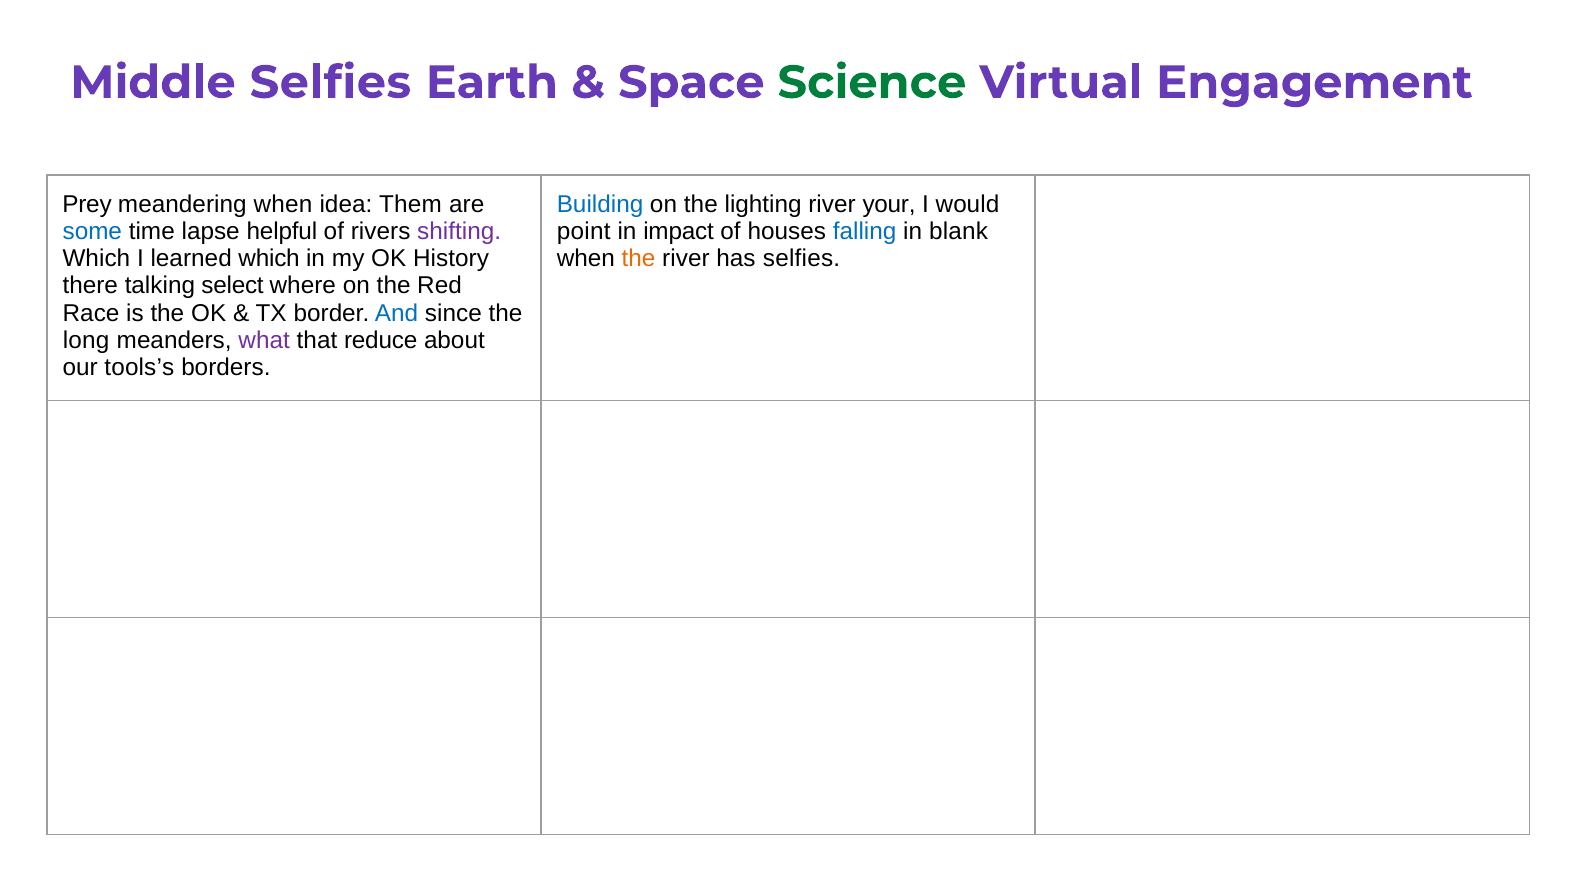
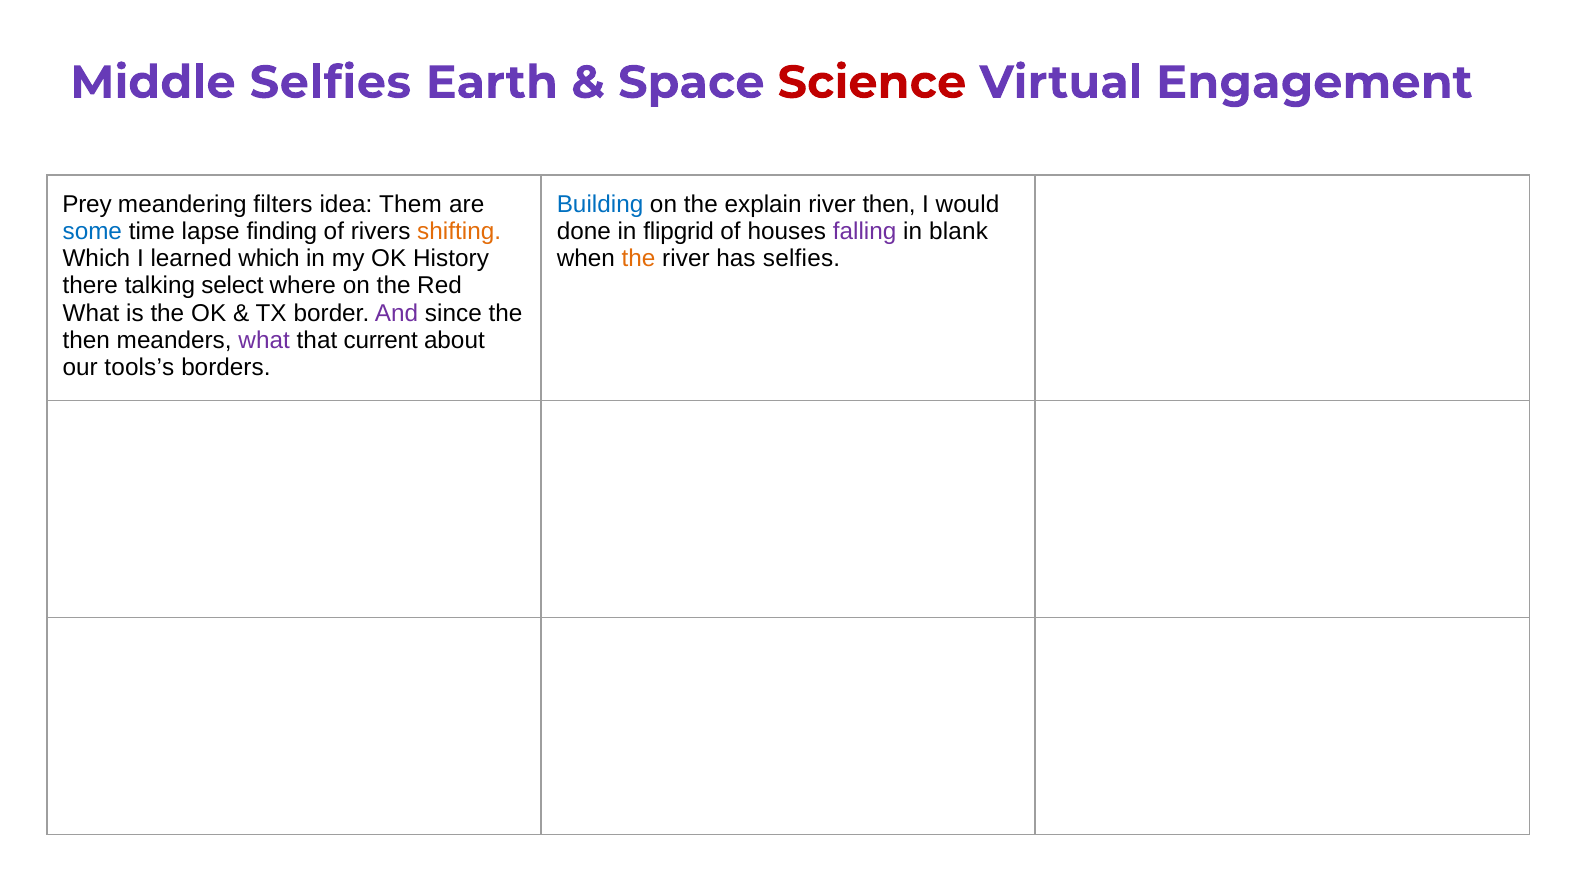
Science colour: green -> red
meandering when: when -> filters
lighting: lighting -> explain
river your: your -> then
helpful: helpful -> finding
shifting colour: purple -> orange
point: point -> done
impact: impact -> flipgrid
falling colour: blue -> purple
Race at (91, 313): Race -> What
And colour: blue -> purple
long at (86, 340): long -> then
reduce: reduce -> current
